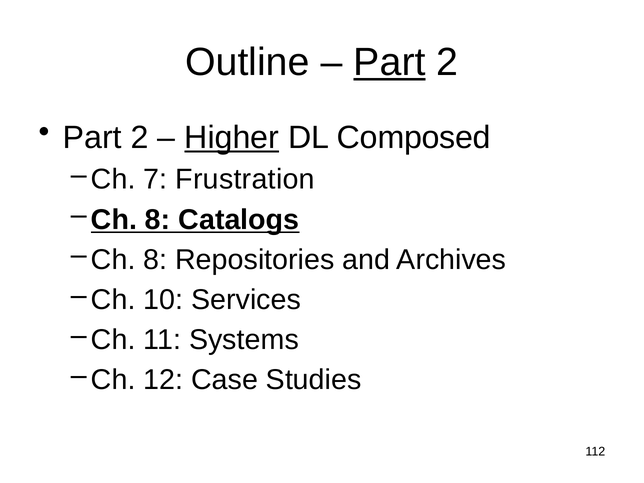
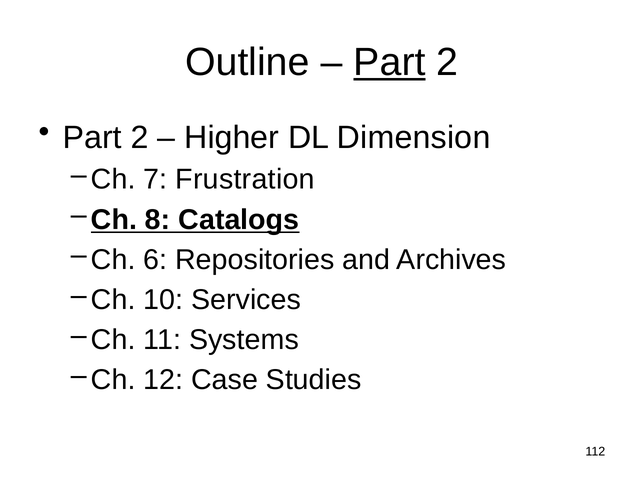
Higher underline: present -> none
Composed: Composed -> Dimension
8 at (155, 260): 8 -> 6
